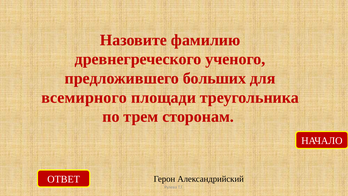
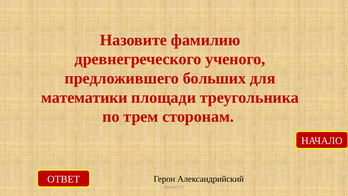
всемирного: всемирного -> математики
